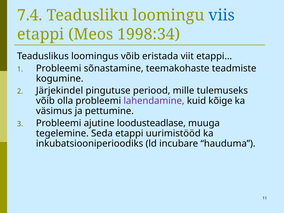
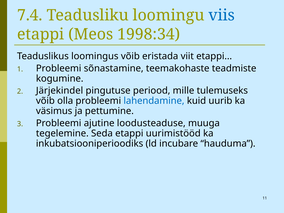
lahendamine colour: purple -> blue
kõige: kõige -> uurib
loodusteadlase: loodusteadlase -> loodusteaduse
